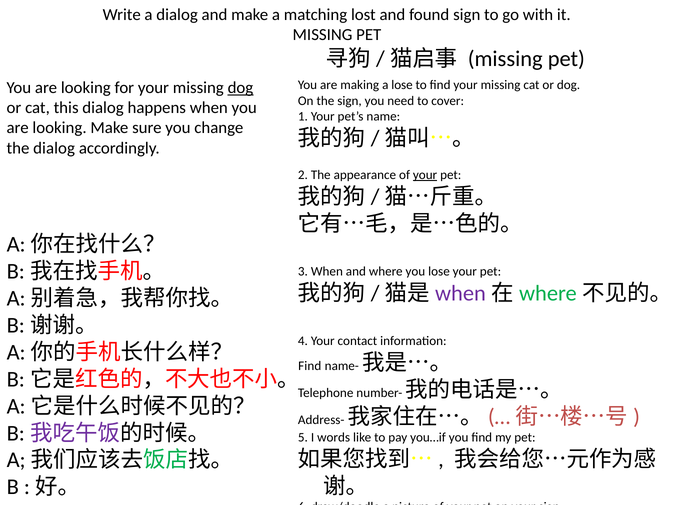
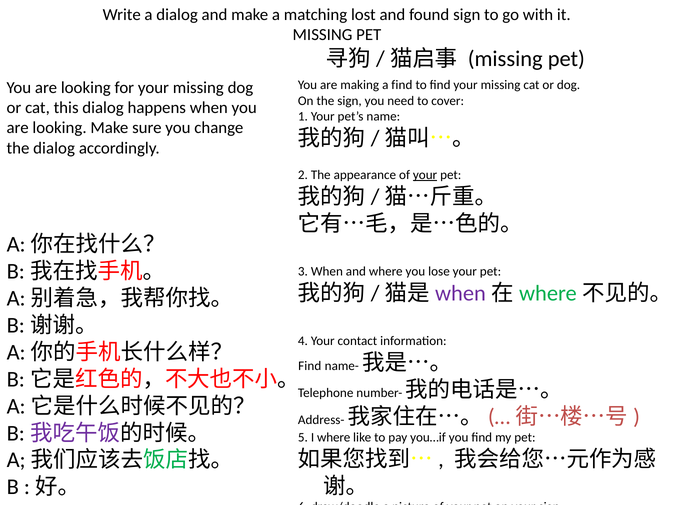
a lose: lose -> find
dog at (240, 88) underline: present -> none
I words: words -> where
